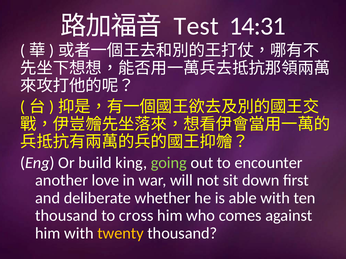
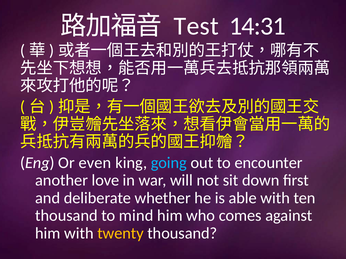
build: build -> even
going colour: light green -> light blue
cross: cross -> mind
